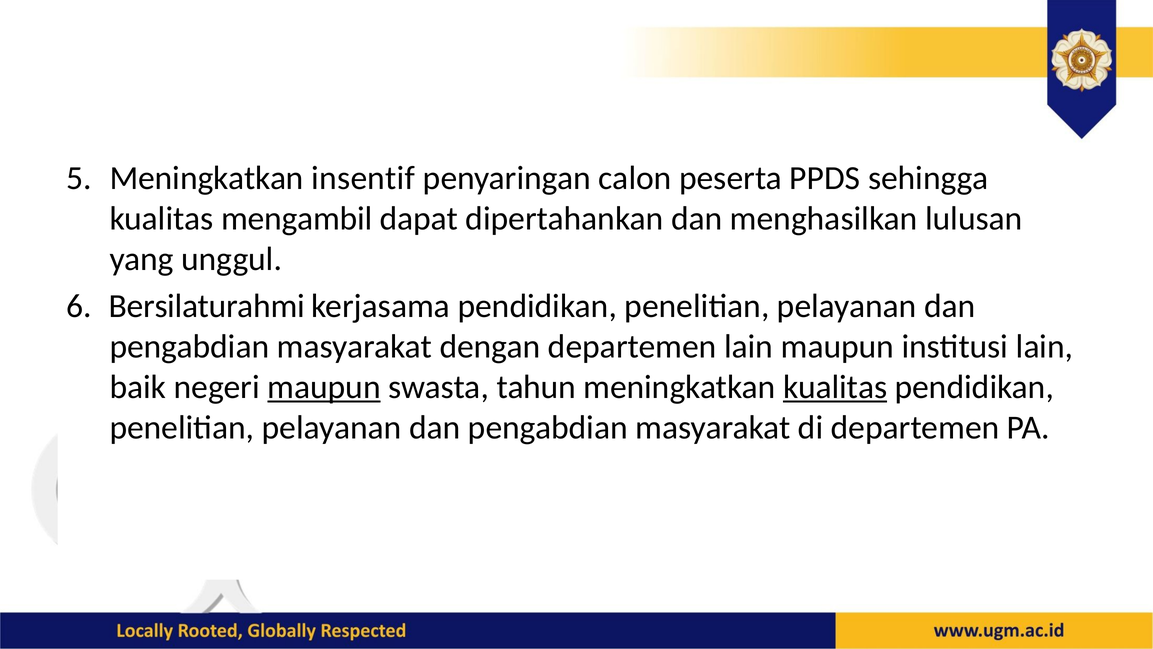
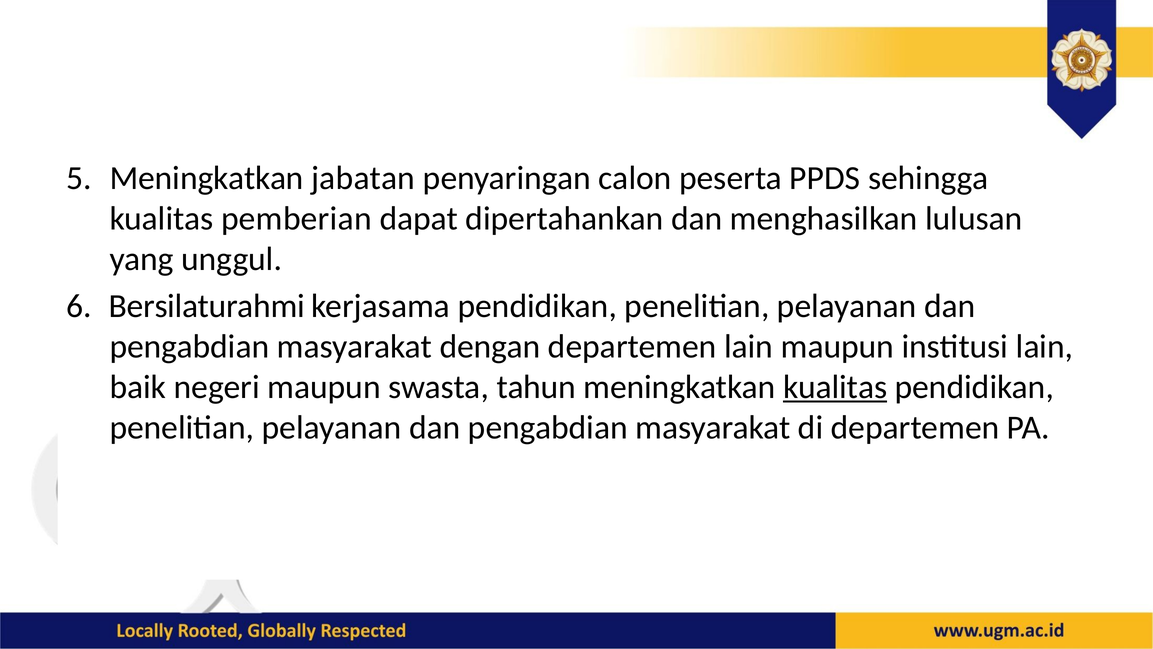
insentif: insentif -> jabatan
mengambil: mengambil -> pemberian
maupun at (324, 387) underline: present -> none
